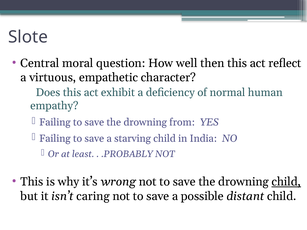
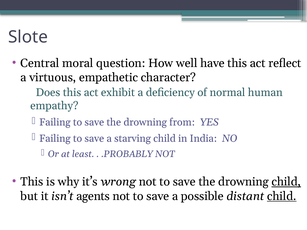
then: then -> have
caring: caring -> agents
child at (282, 196) underline: none -> present
